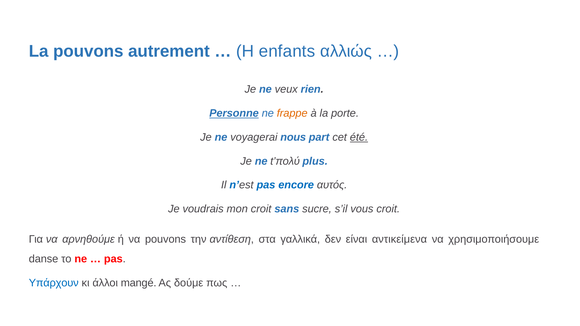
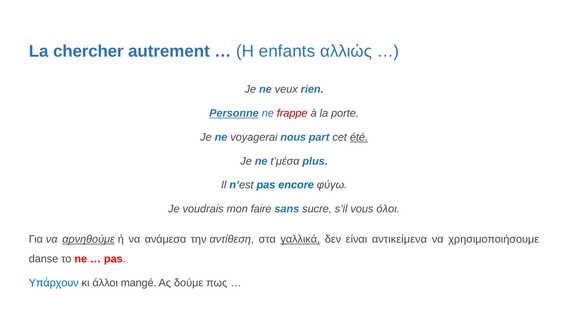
La pouvons: pouvons -> chercher
frappe colour: orange -> red
t’πολύ: t’πολύ -> t’μέσα
αυτός: αυτός -> φύγω
mon croit: croit -> faire
vous croit: croit -> όλοι
αρνηθούμε underline: none -> present
να pouvons: pouvons -> ανάμεσα
γαλλικά underline: none -> present
